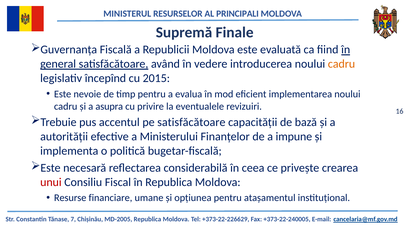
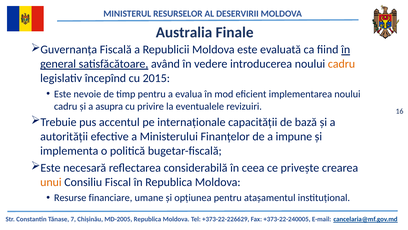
PRINCIPALI: PRINCIPALI -> DESERVIRII
Supremă: Supremă -> Australia
pe satisfăcătoare: satisfăcătoare -> internaționale
unui colour: red -> orange
